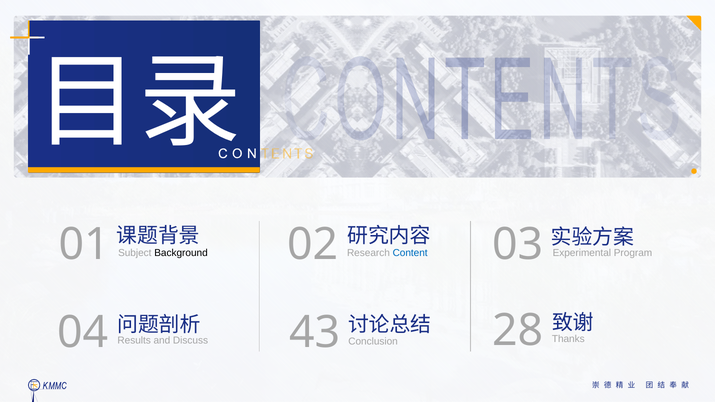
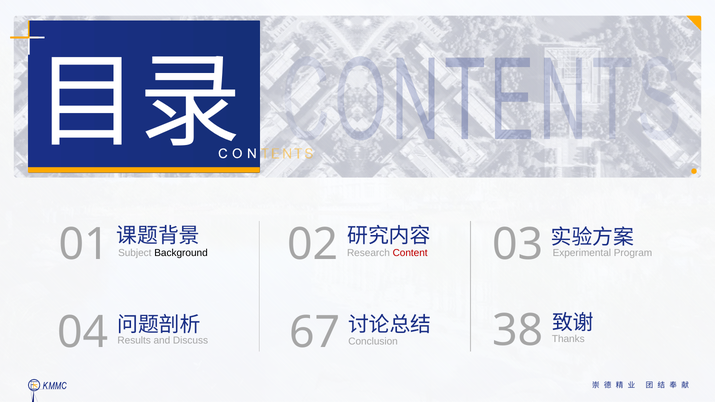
Content colour: blue -> red
43: 43 -> 67
28: 28 -> 38
